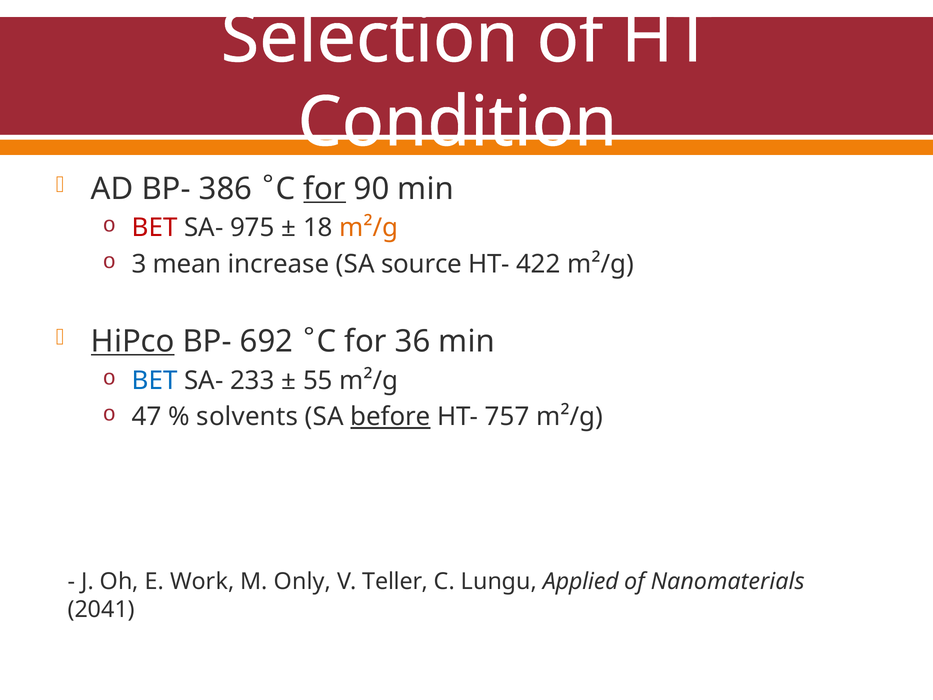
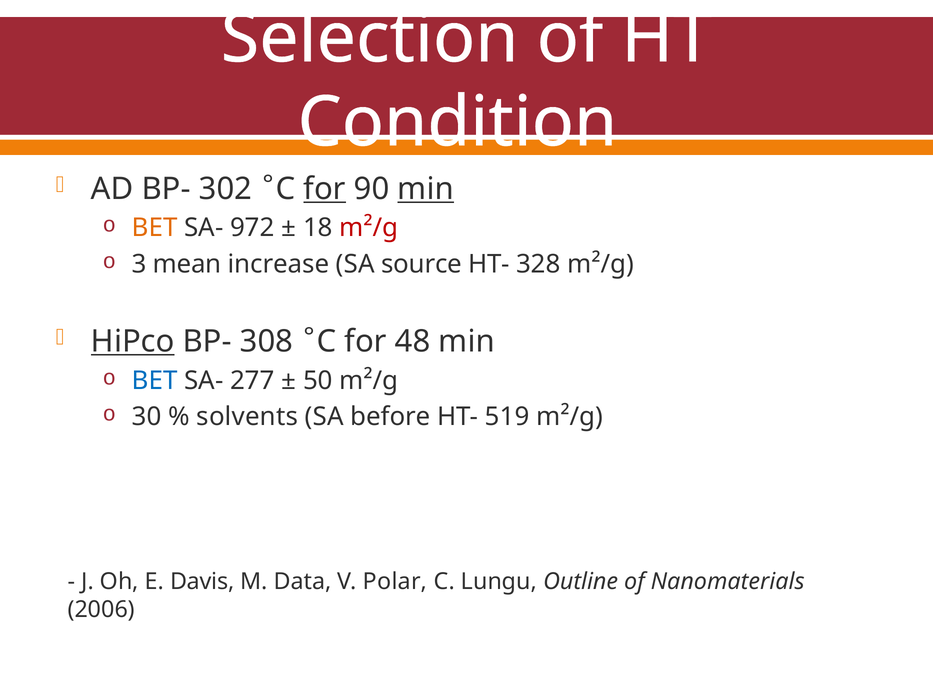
386: 386 -> 302
min at (426, 189) underline: none -> present
BET at (155, 228) colour: red -> orange
975: 975 -> 972
m²/g at (369, 228) colour: orange -> red
422: 422 -> 328
692: 692 -> 308
36: 36 -> 48
233: 233 -> 277
55: 55 -> 50
47: 47 -> 30
before underline: present -> none
757: 757 -> 519
Work: Work -> Davis
Only: Only -> Data
Teller: Teller -> Polar
Applied: Applied -> Outline
2041: 2041 -> 2006
